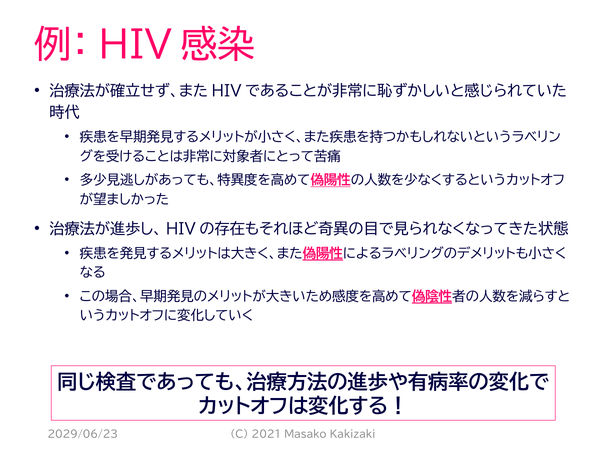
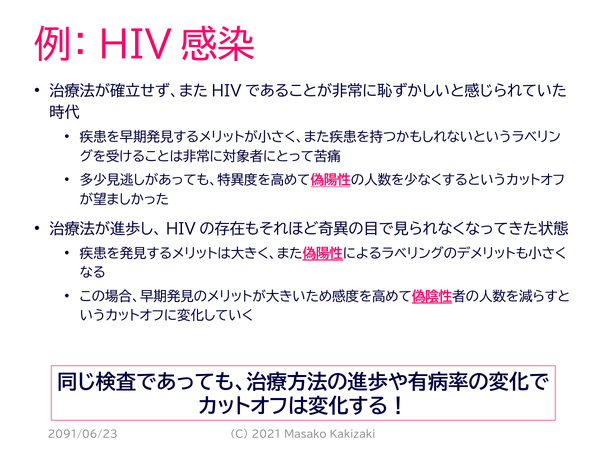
2029/06/23: 2029/06/23 -> 2091/06/23
